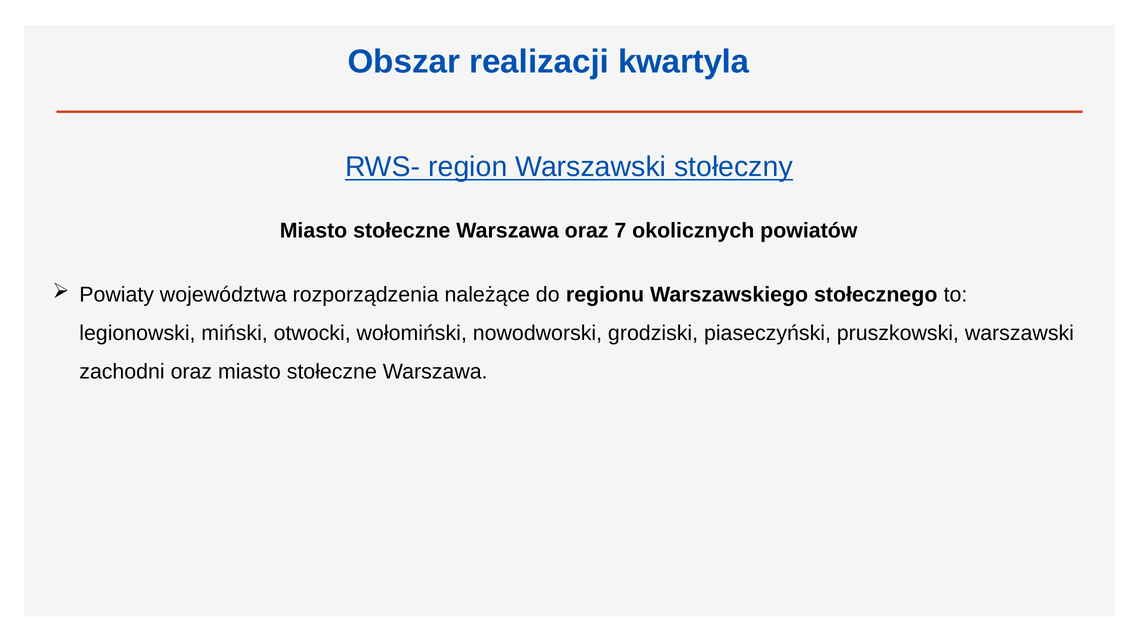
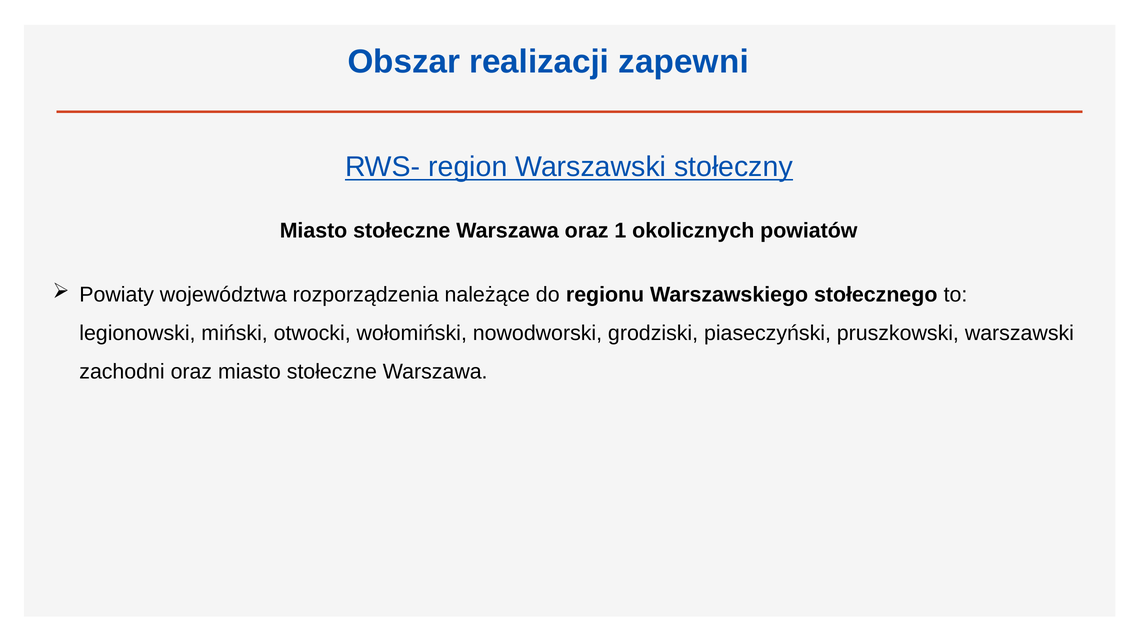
kwartyla: kwartyla -> zapewni
7: 7 -> 1
